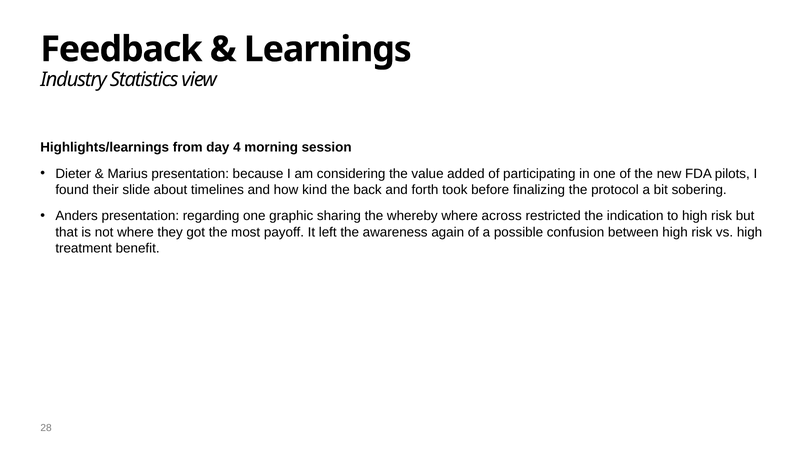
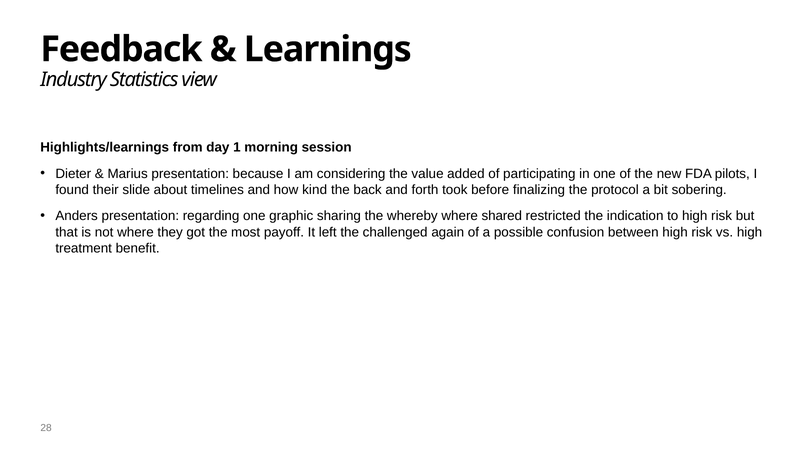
4: 4 -> 1
across: across -> shared
awareness: awareness -> challenged
